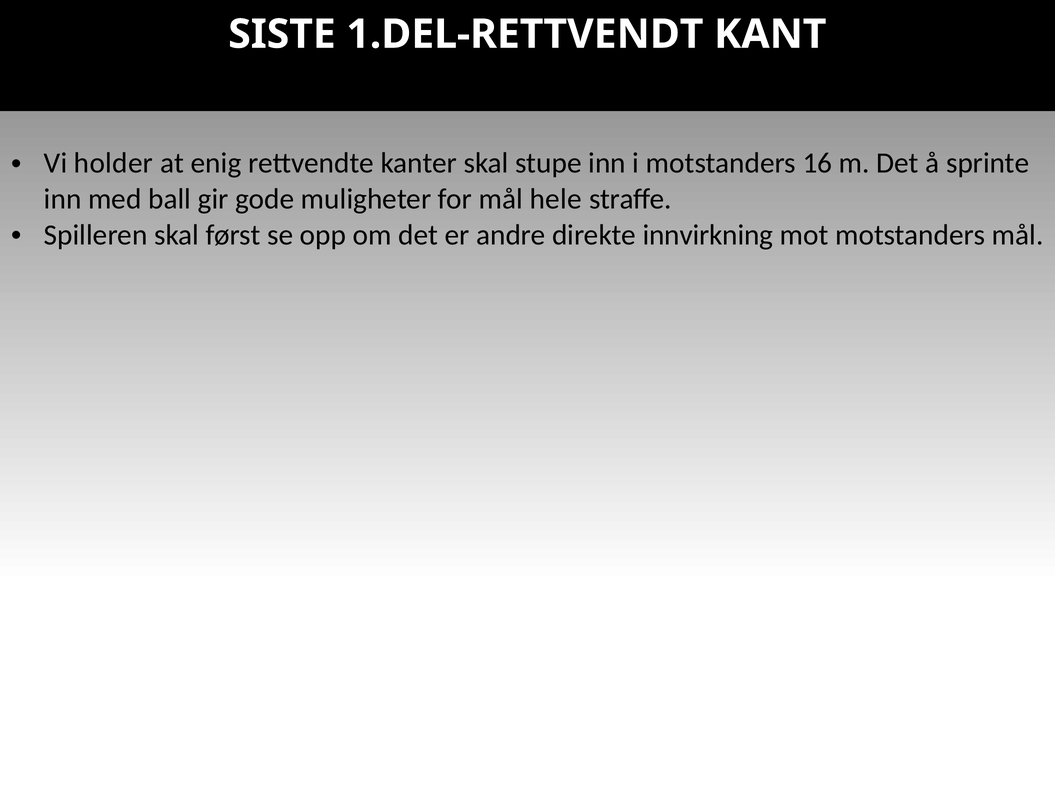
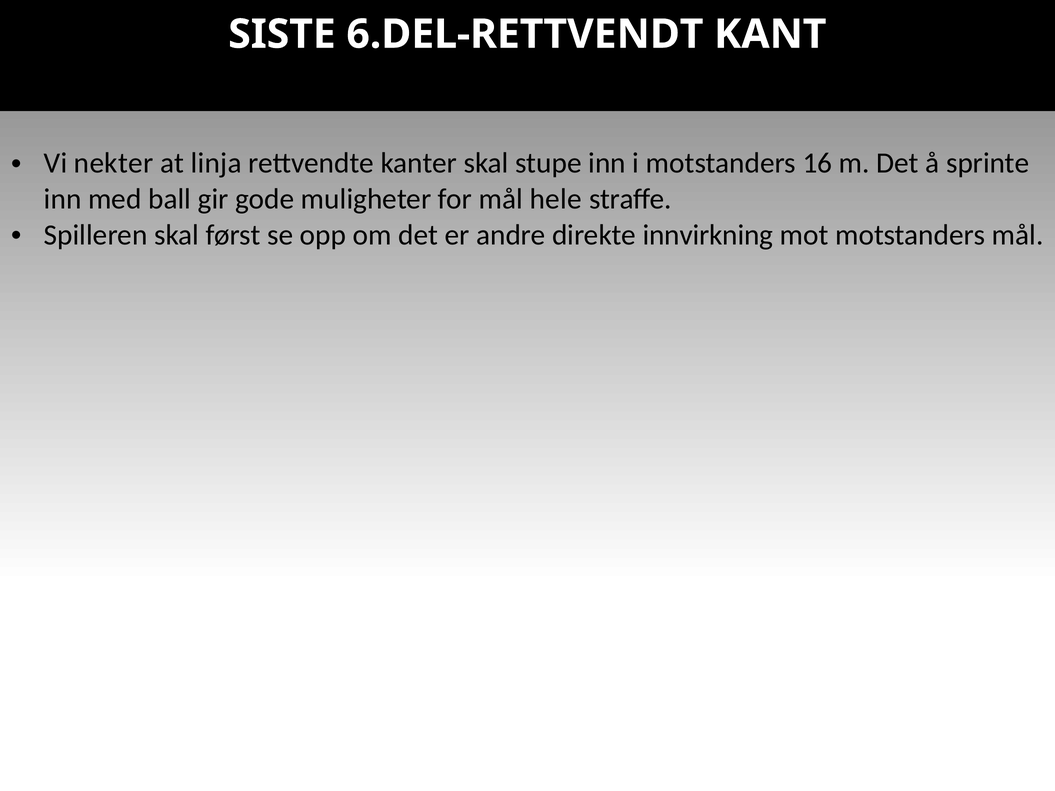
1.DEL-RETTVENDT: 1.DEL-RETTVENDT -> 6.DEL-RETTVENDT
holder: holder -> nekter
enig: enig -> linja
